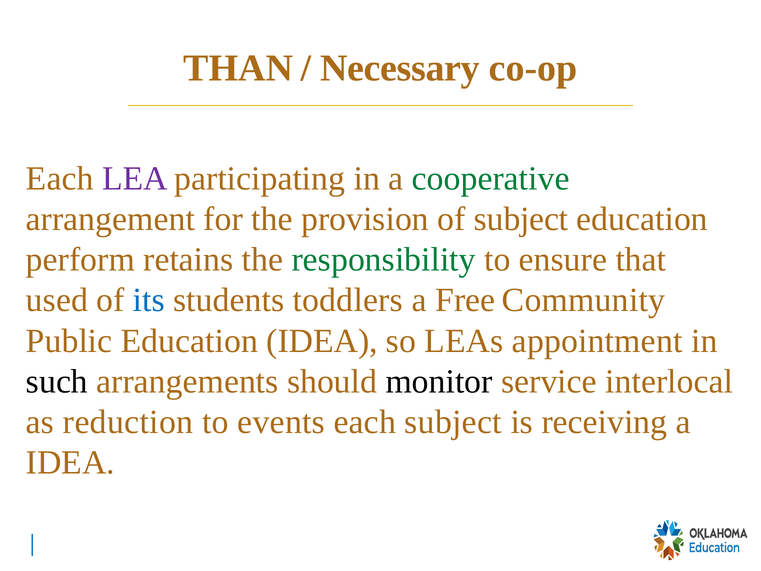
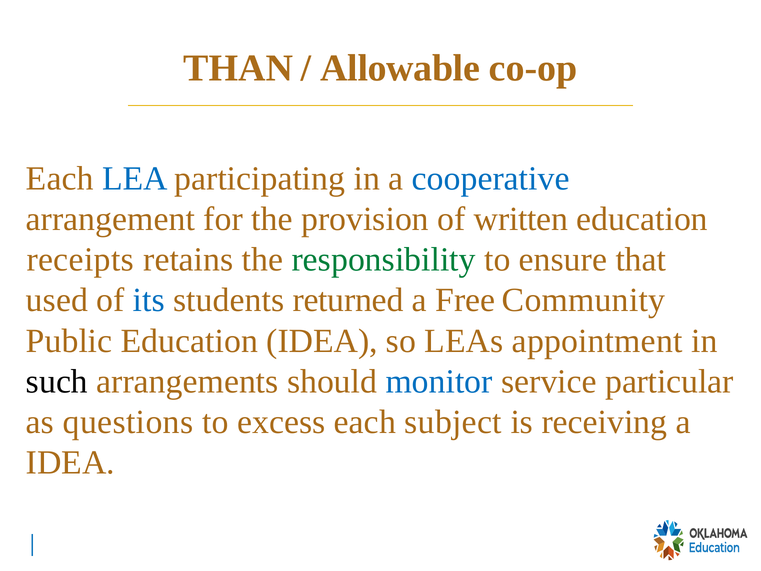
Necessary: Necessary -> Allowable
LEA colour: purple -> blue
cooperative colour: green -> blue
of subject: subject -> written
perform: perform -> receipts
toddlers: toddlers -> returned
monitor colour: black -> blue
interlocal: interlocal -> particular
reduction: reduction -> questions
events: events -> excess
